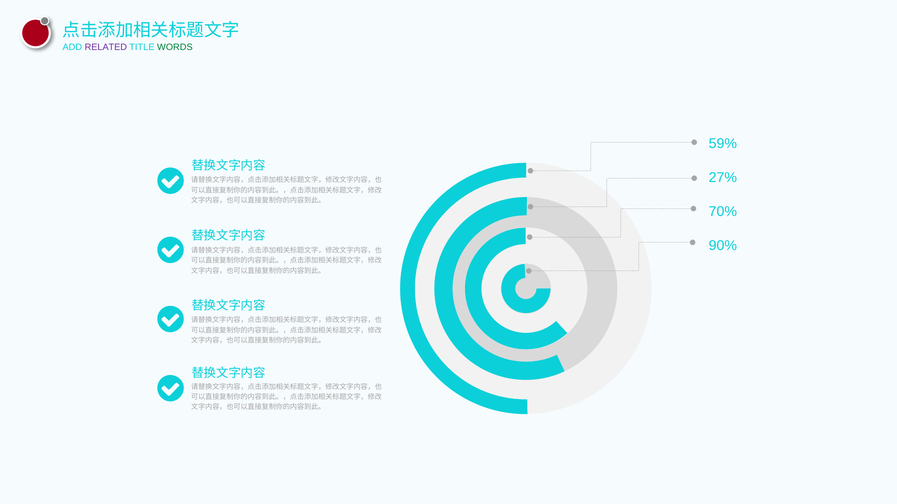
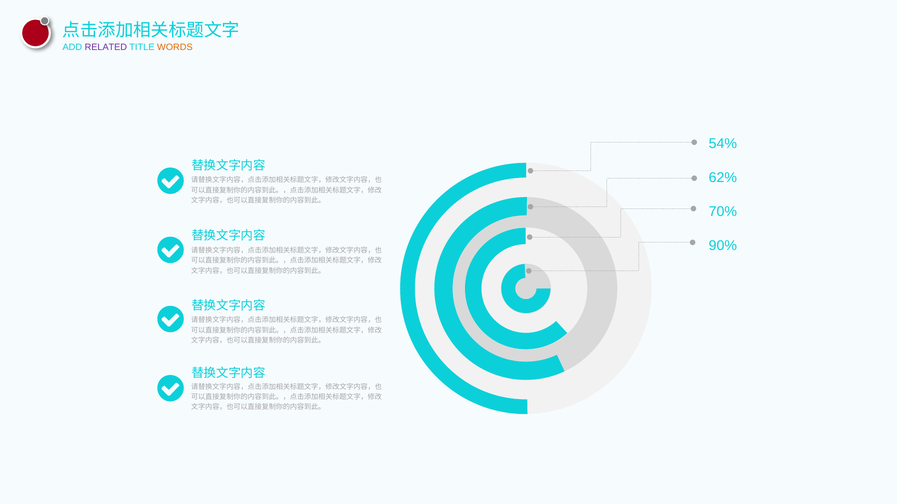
WORDS colour: green -> orange
59%: 59% -> 54%
27%: 27% -> 62%
